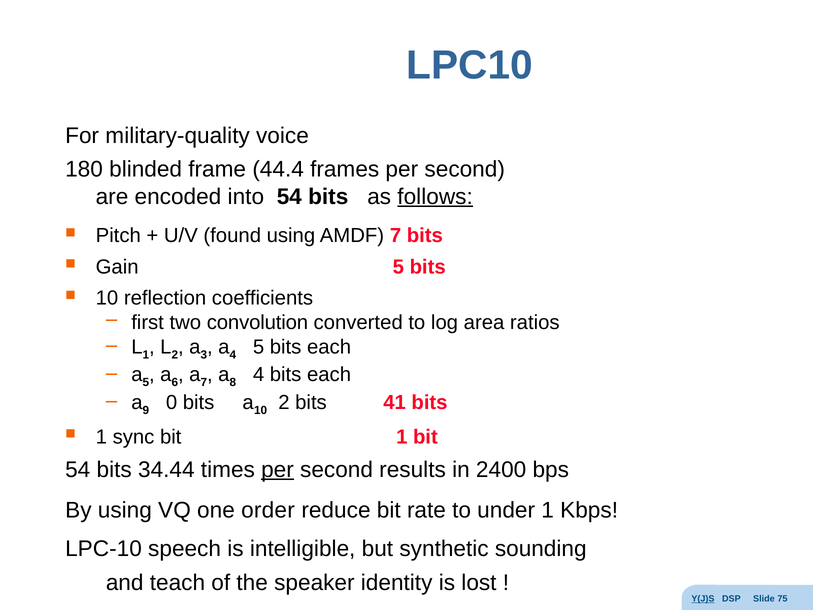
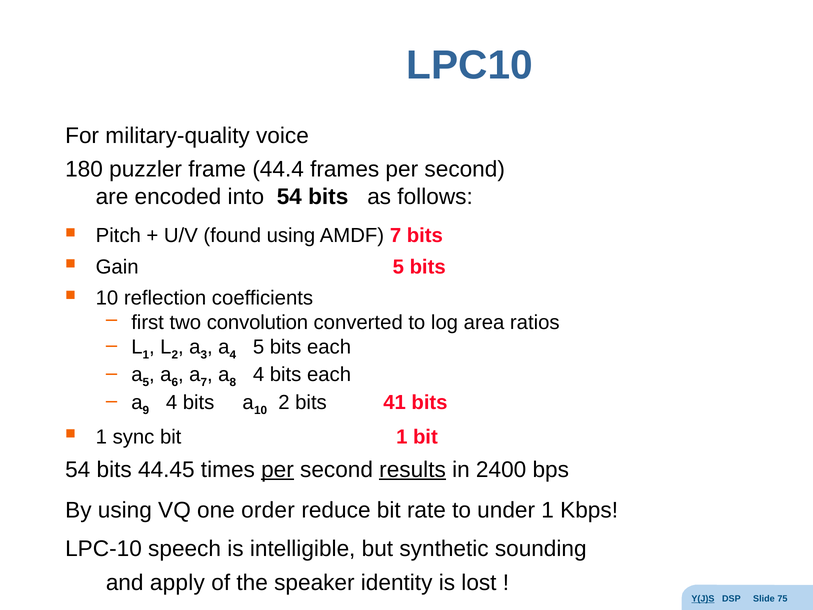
blinded: blinded -> puzzler
follows underline: present -> none
0 at (172, 402): 0 -> 4
34.44: 34.44 -> 44.45
results underline: none -> present
teach: teach -> apply
